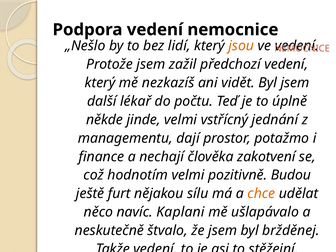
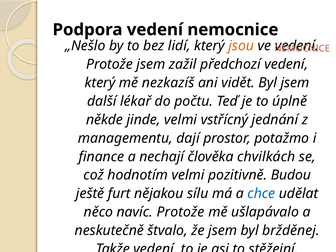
zakotvení: zakotvení -> chvilkách
chce colour: orange -> blue
navíc Kaplani: Kaplani -> Protože
